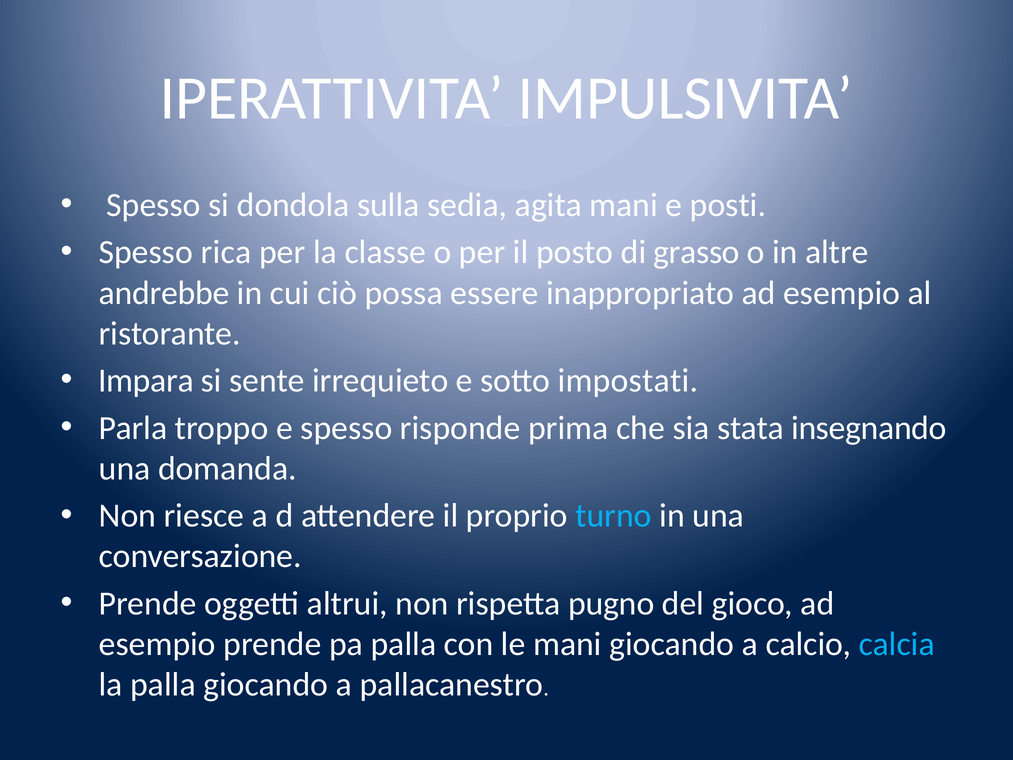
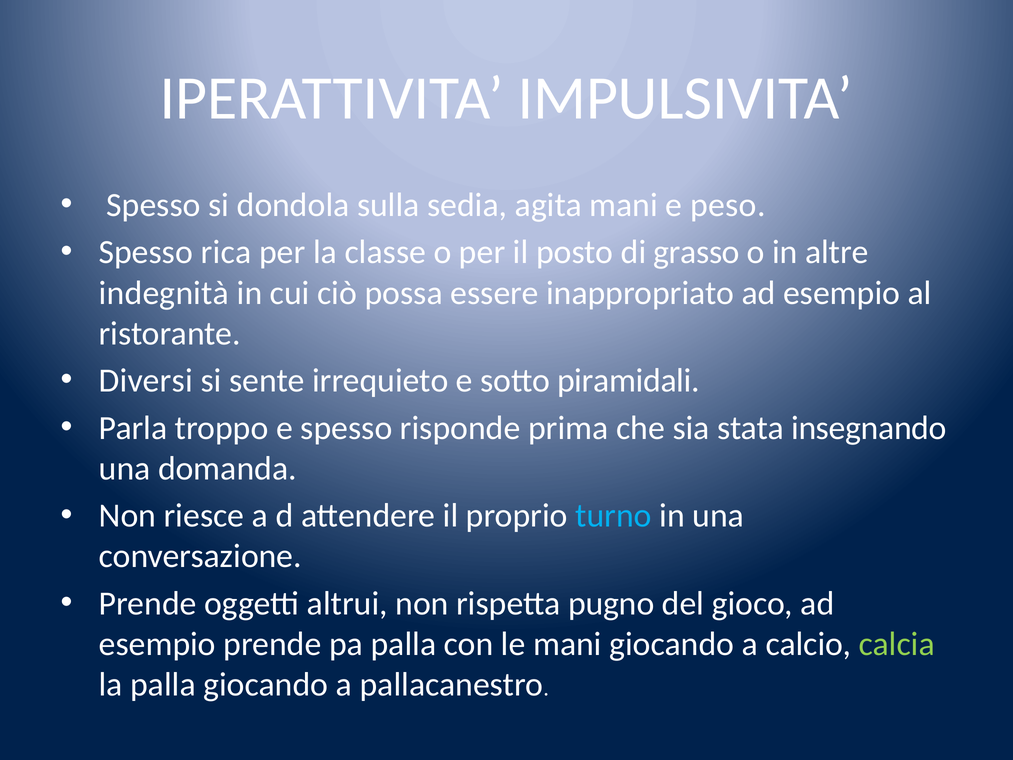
posti: posti -> peso
andrebbe: andrebbe -> indegnità
Impara: Impara -> Diversi
impostati: impostati -> piramidali
calcia colour: light blue -> light green
